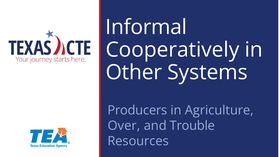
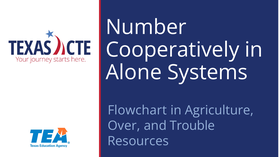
Informal: Informal -> Number
Other: Other -> Alone
Producers: Producers -> Flowchart
